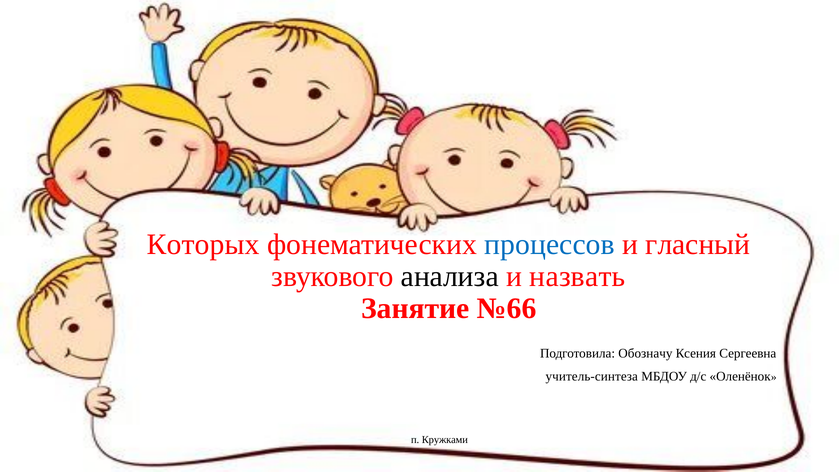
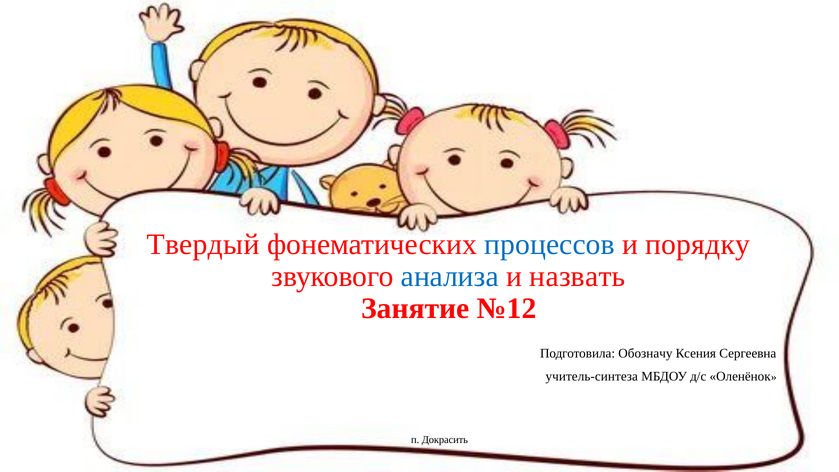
Которых: Которых -> Твердый
гласный: гласный -> порядку
анализа colour: black -> blue
№66: №66 -> №12
Кружками: Кружками -> Докрасить
